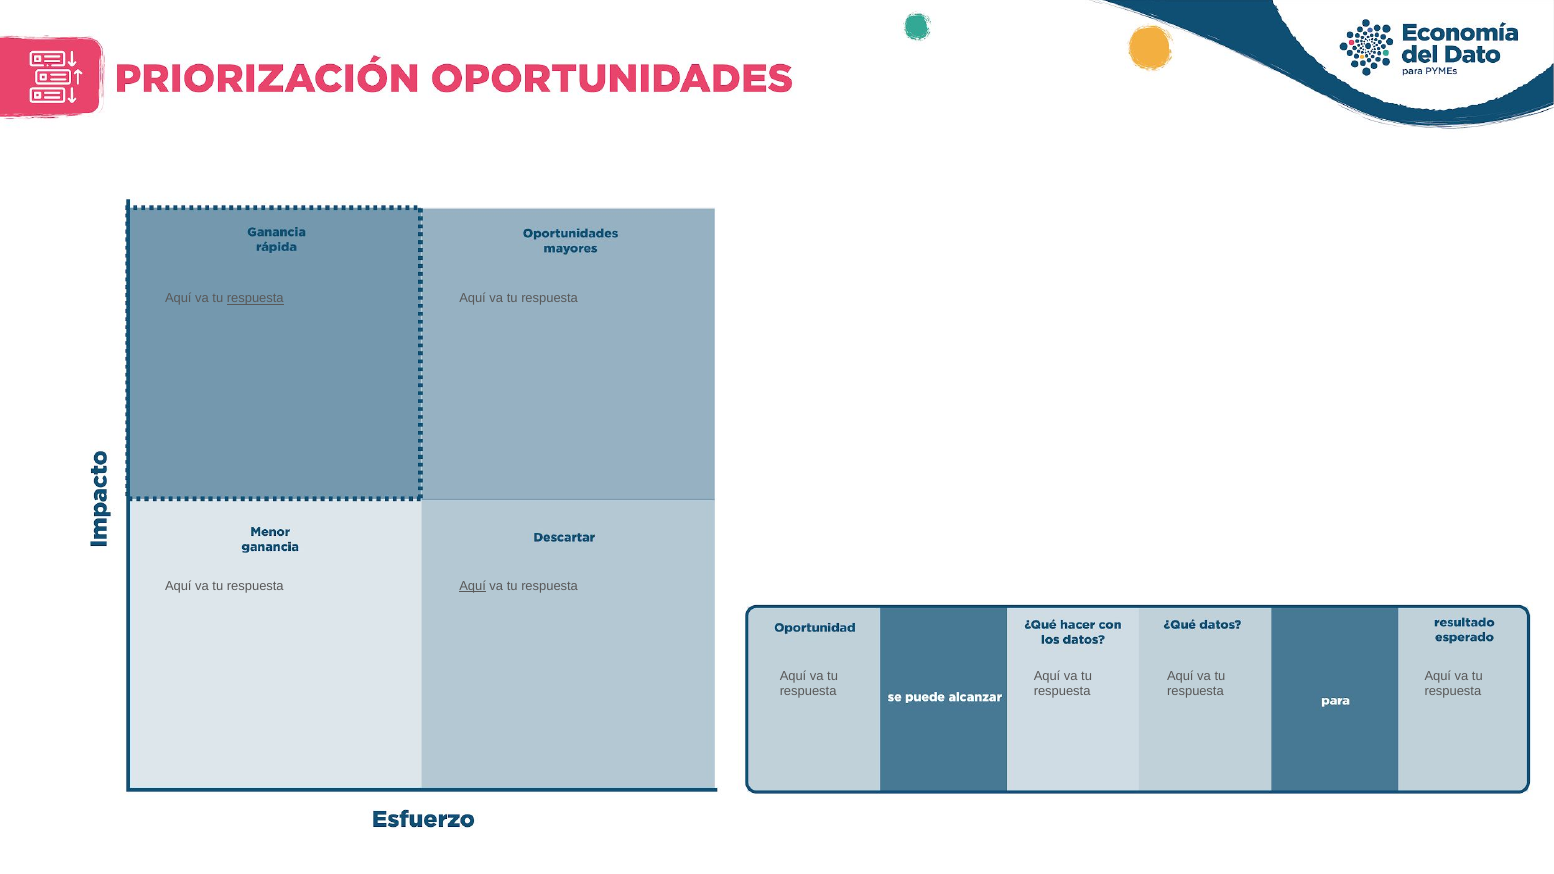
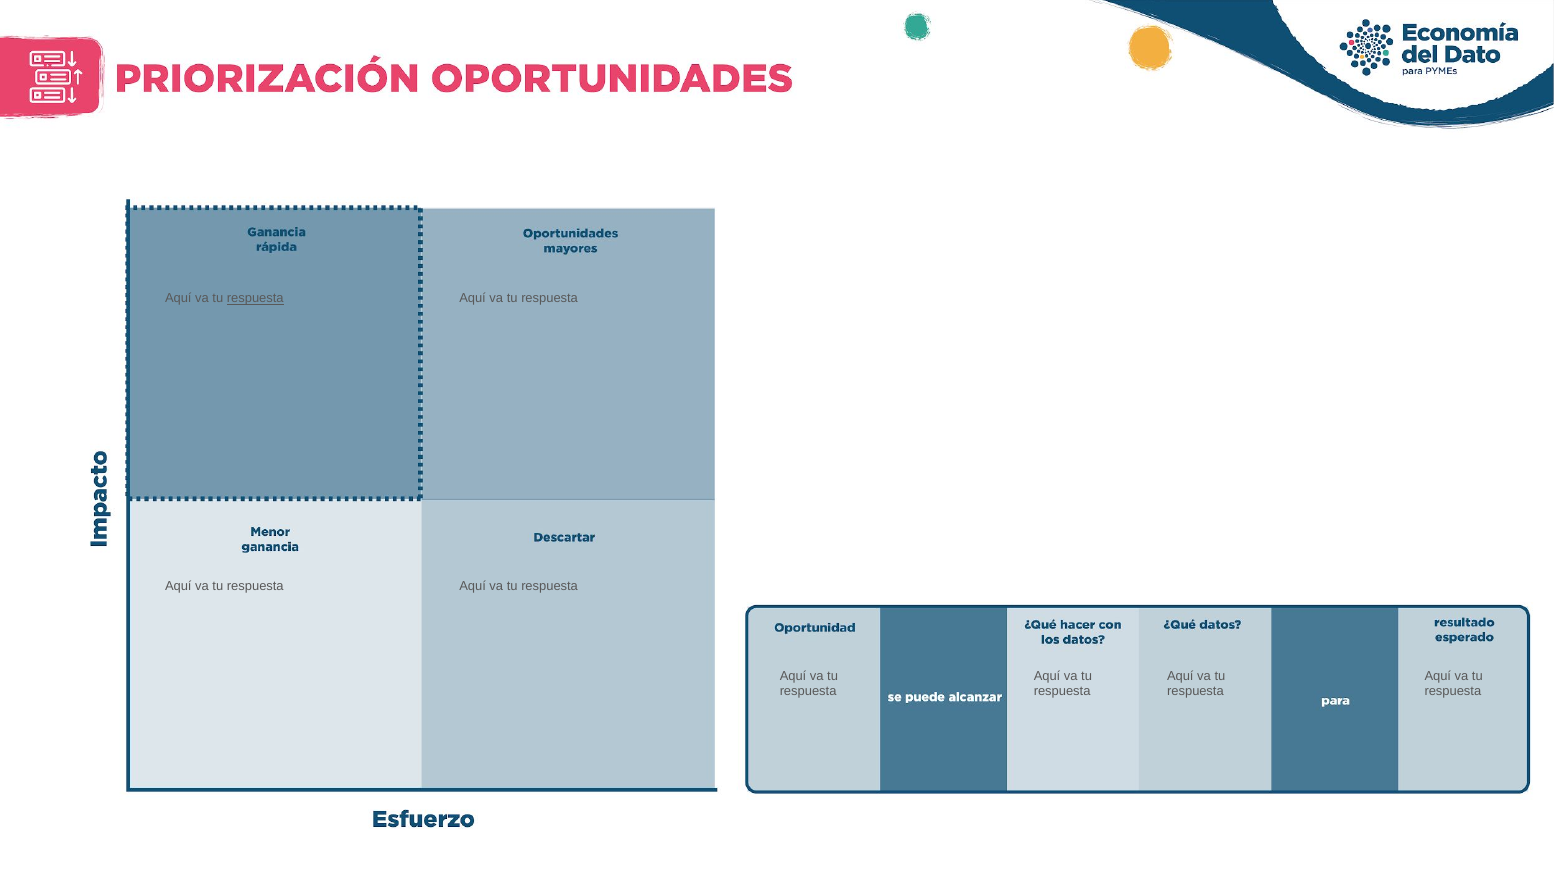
Aquí at (473, 586) underline: present -> none
